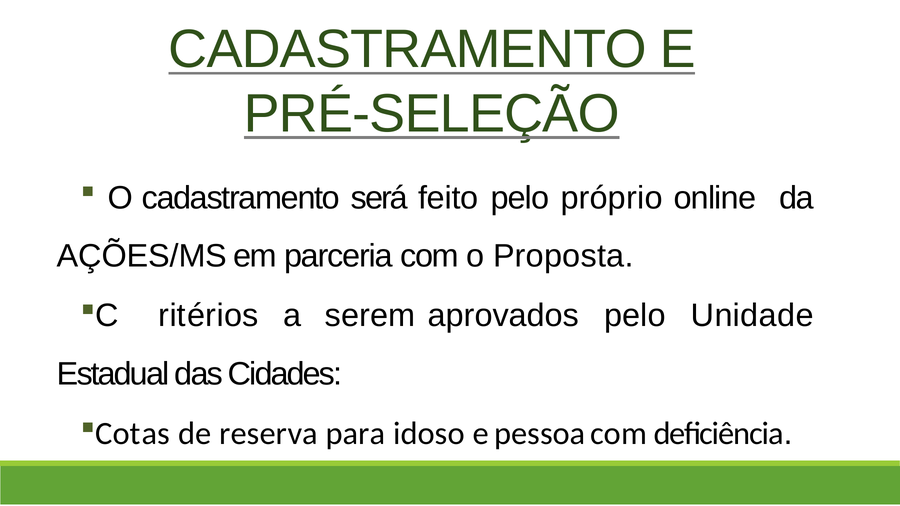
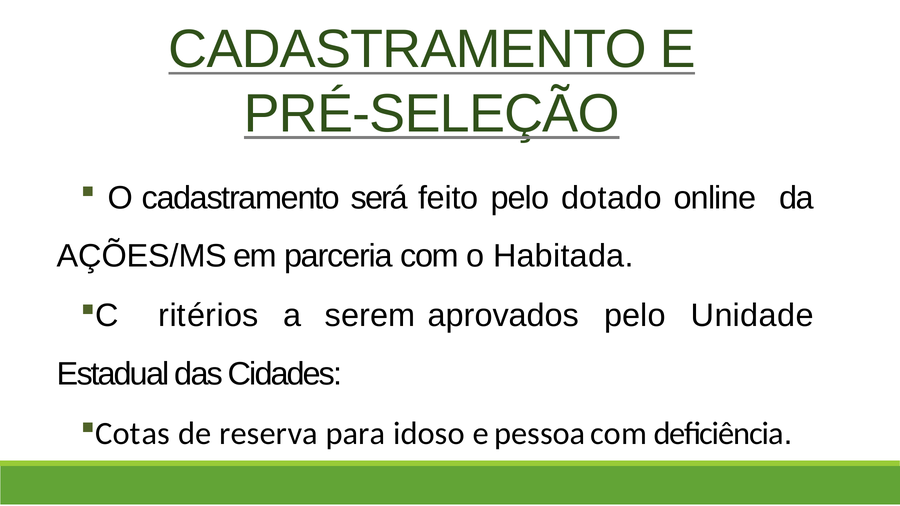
próprio: próprio -> dotado
Proposta: Proposta -> Habitada
